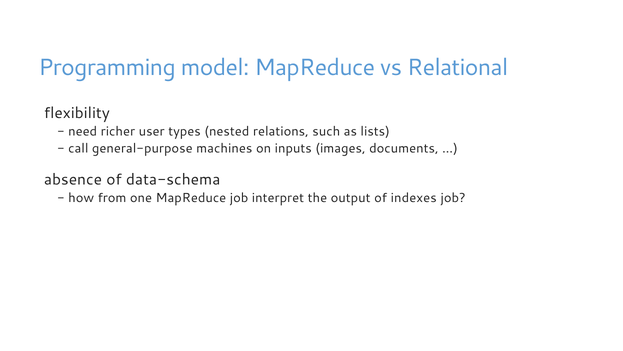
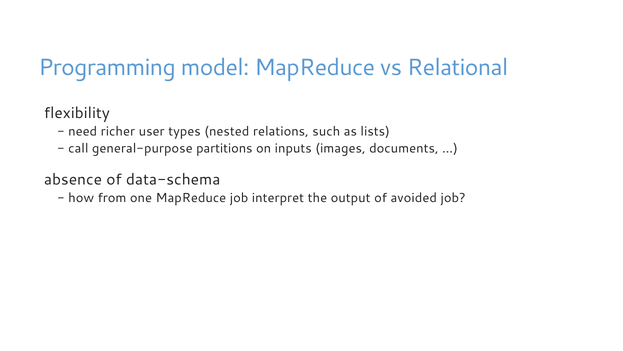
machines: machines -> partitions
indexes: indexes -> avoided
